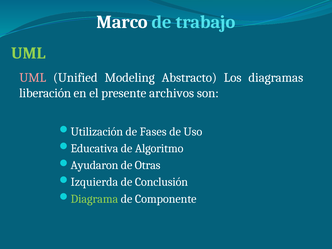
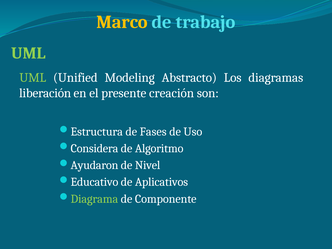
Marco colour: white -> yellow
UML at (33, 78) colour: pink -> light green
archivos: archivos -> creación
Utilización: Utilización -> Estructura
Educativa: Educativa -> Considera
Otras: Otras -> Nivel
Izquierda: Izquierda -> Educativo
Conclusión: Conclusión -> Aplicativos
